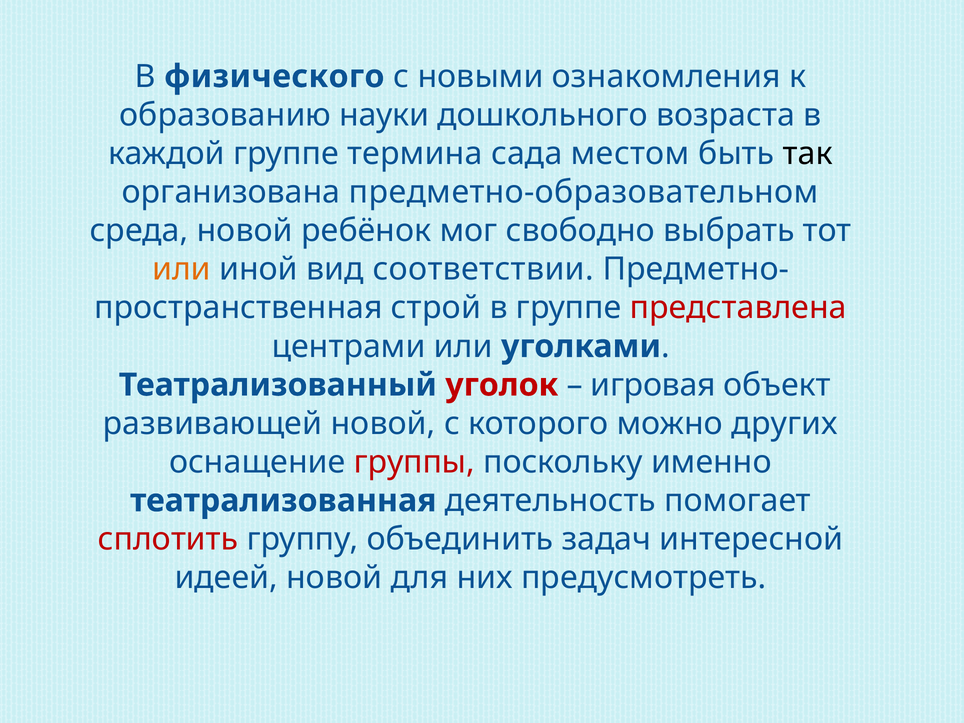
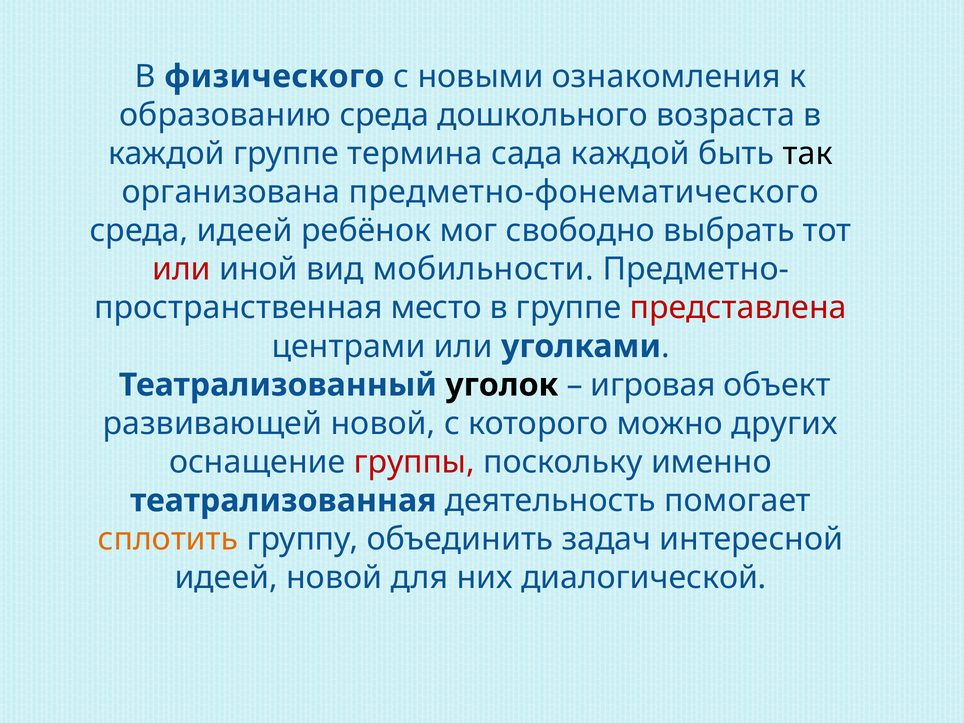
образованию науки: науки -> среда
сада местом: местом -> каждой
предметно-образовательном: предметно-образовательном -> предметно-фонематического
среда новой: новой -> идеей
или at (182, 269) colour: orange -> red
соответствии: соответствии -> мобильности
строй: строй -> место
уголок colour: red -> black
сплотить colour: red -> orange
предусмотреть: предусмотреть -> диалогической
